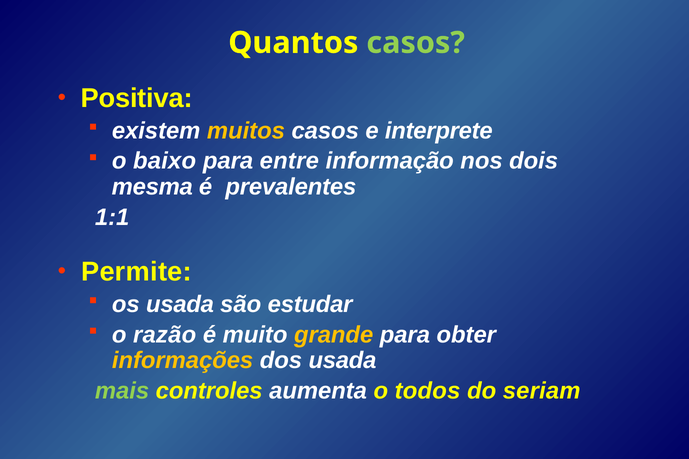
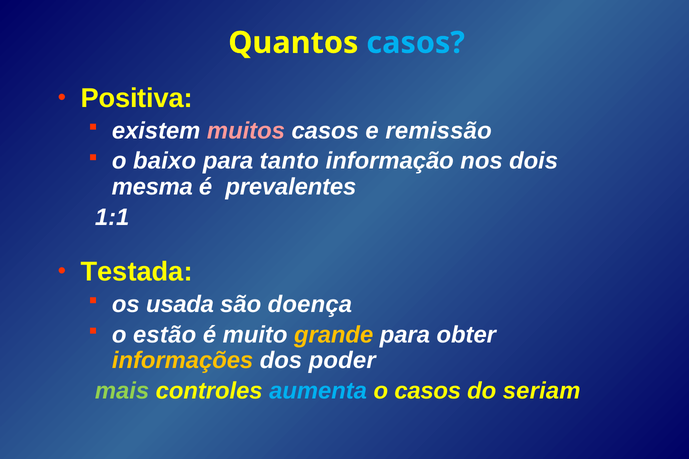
casos at (416, 43) colour: light green -> light blue
muitos colour: yellow -> pink
interprete: interprete -> remissão
entre: entre -> tanto
Permite: Permite -> Testada
estudar: estudar -> doença
razão: razão -> estão
dos usada: usada -> poder
aumenta colour: white -> light blue
o todos: todos -> casos
